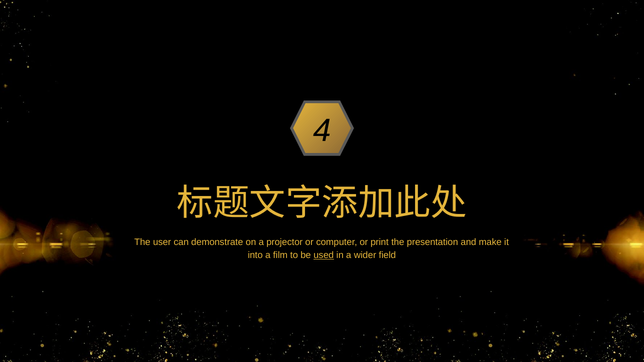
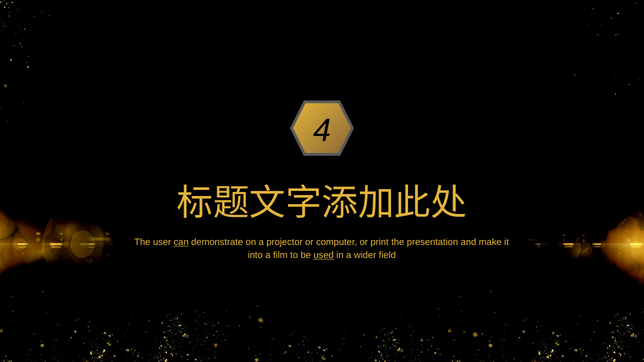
can underline: none -> present
